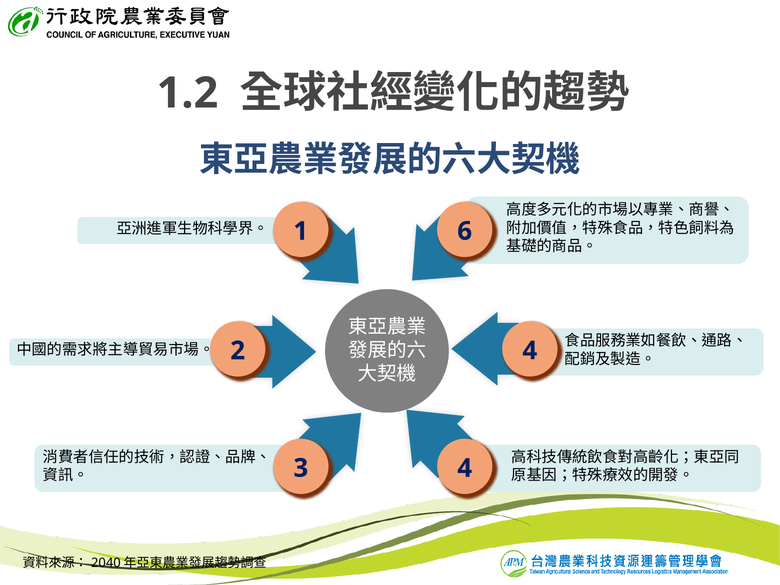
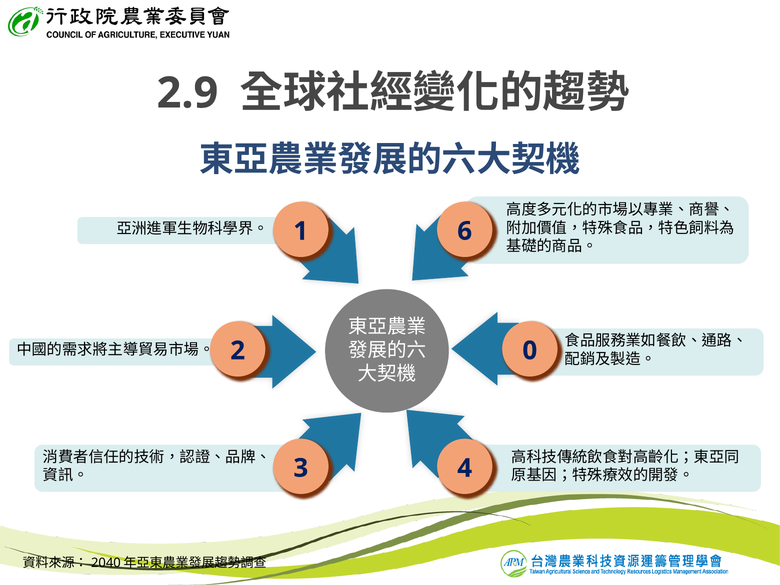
1.2: 1.2 -> 2.9
2 4: 4 -> 0
